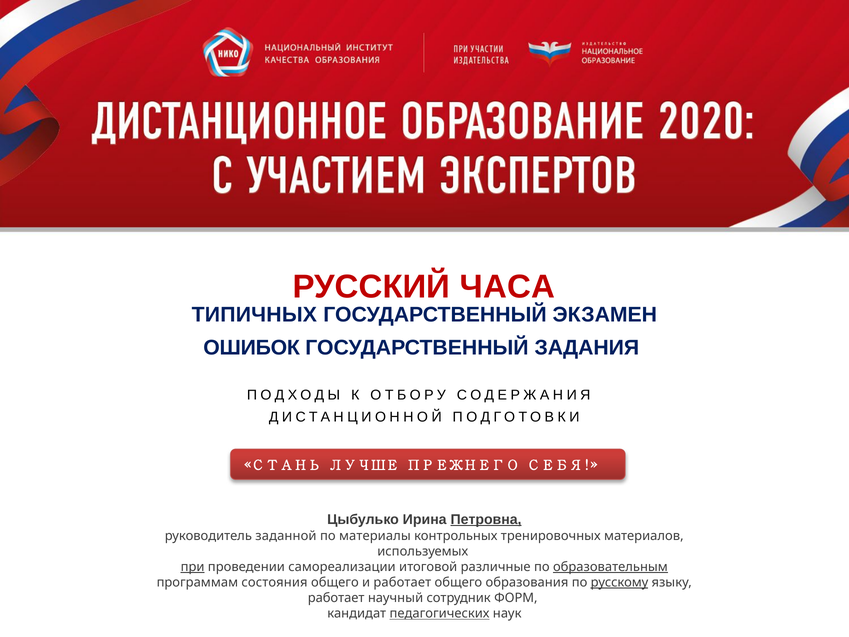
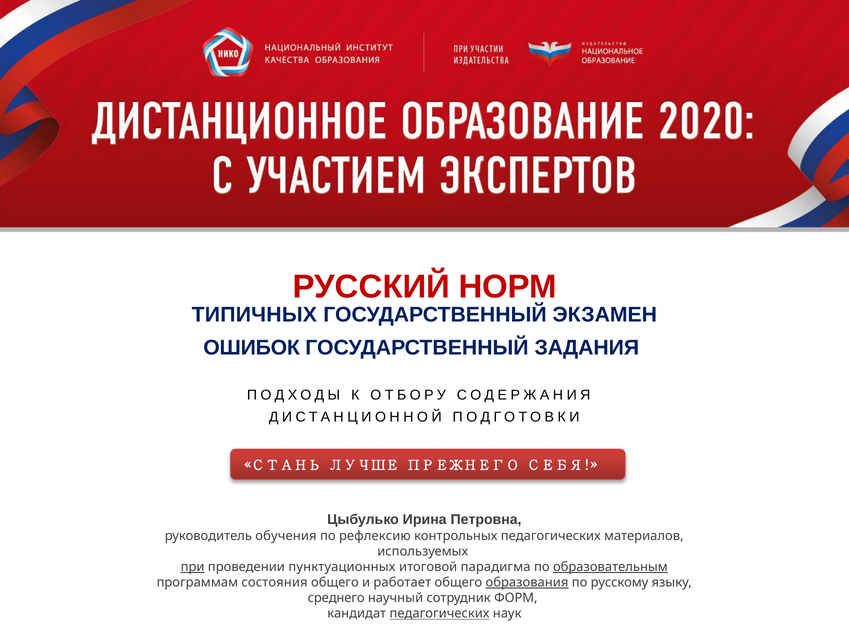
ЧАСА: ЧАСА -> НОРМ
Петровна underline: present -> none
заданной: заданной -> обучения
материалы: материалы -> рефлексию
контрольных тренировочных: тренировочных -> педагогических
самореализации: самореализации -> пунктуационных
различные: различные -> парадигма
образования underline: none -> present
русскому underline: present -> none
работает at (336, 598): работает -> среднего
